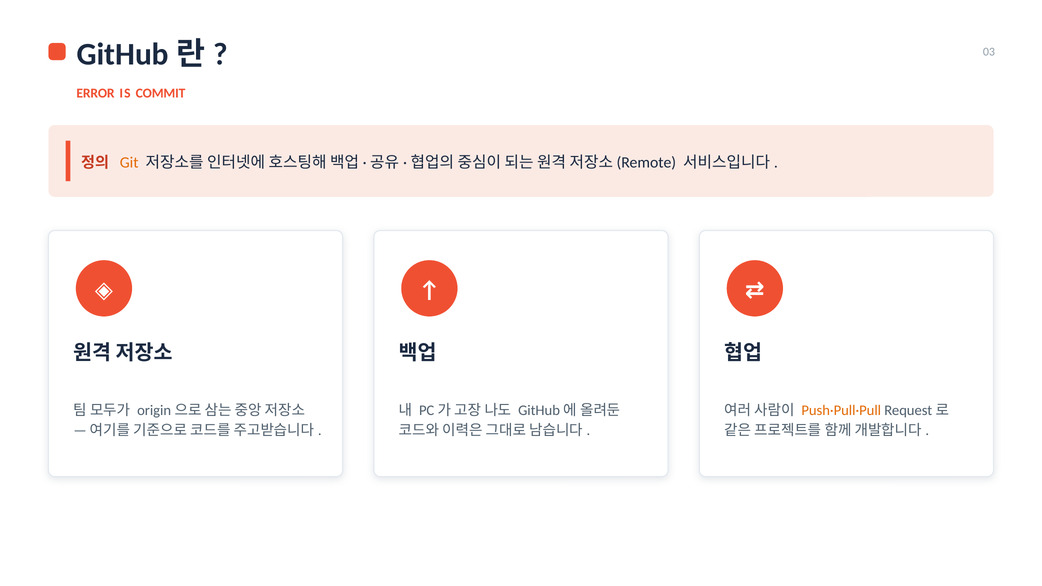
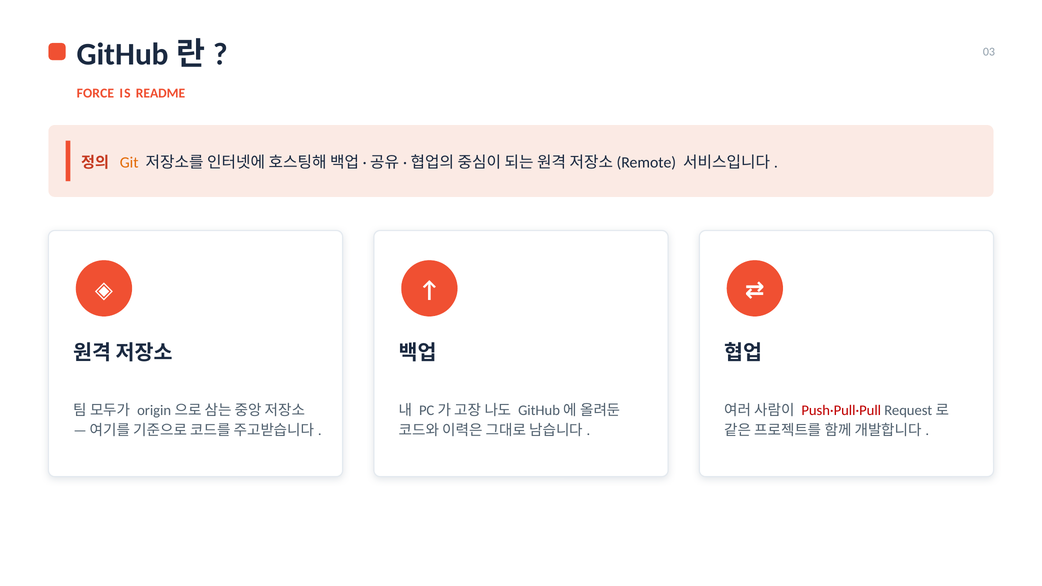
ERROR: ERROR -> FORCE
COMMIT: COMMIT -> README
Push·Pull·Pull colour: orange -> red
